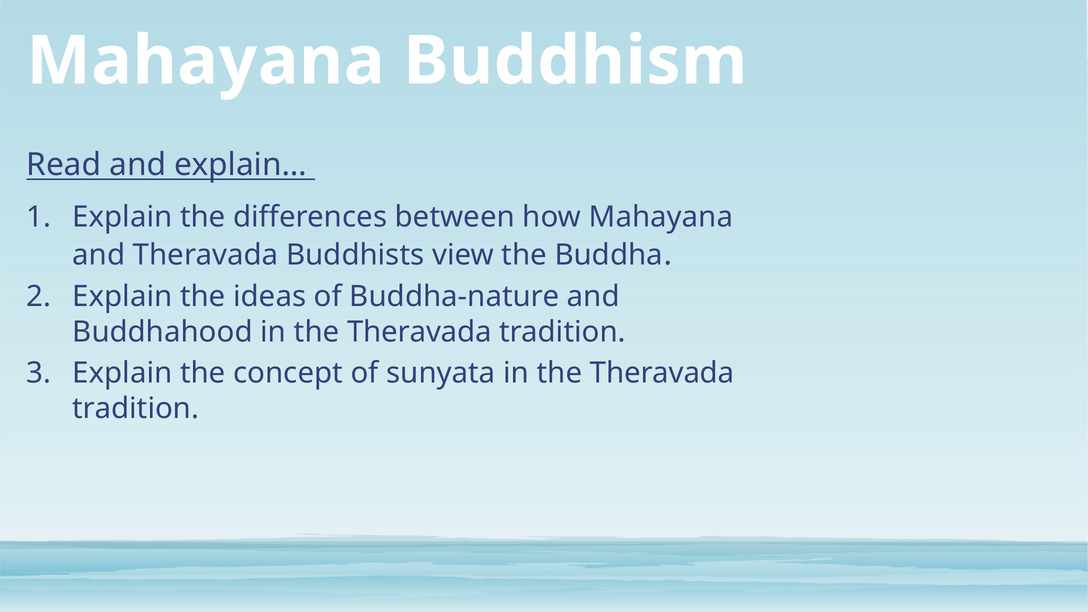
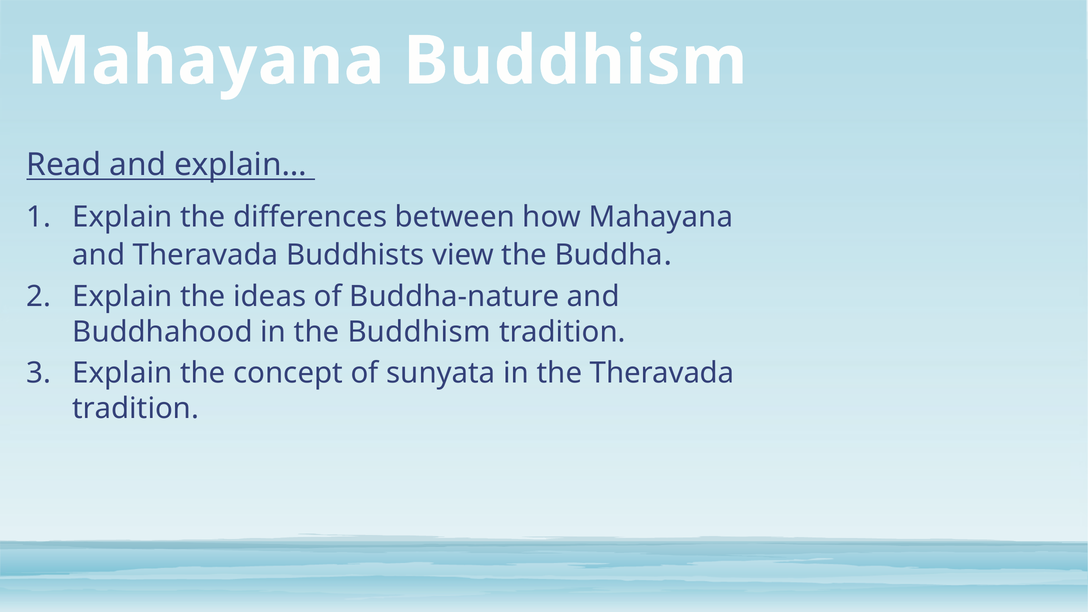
Buddhahood in the Theravada: Theravada -> Buddhism
